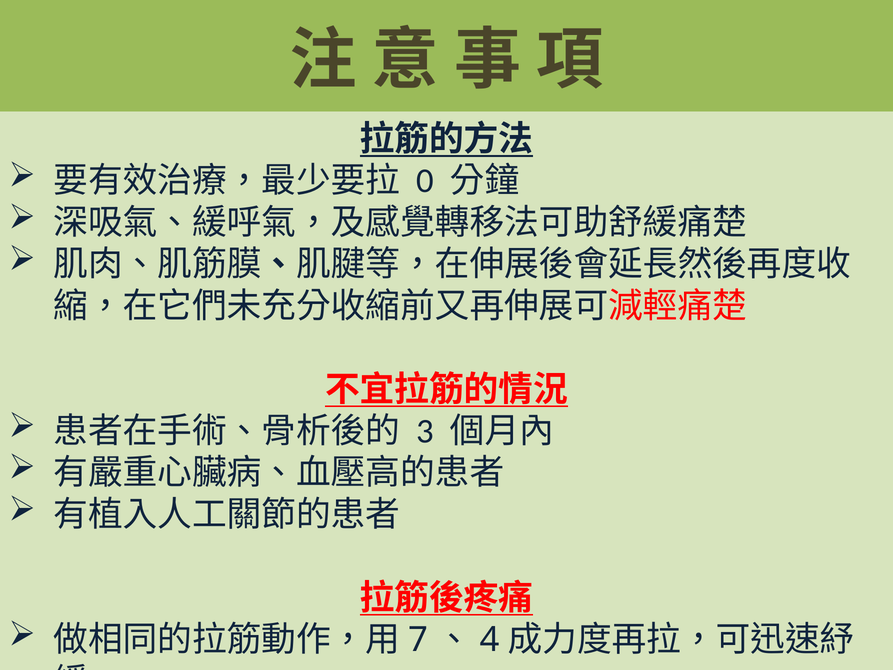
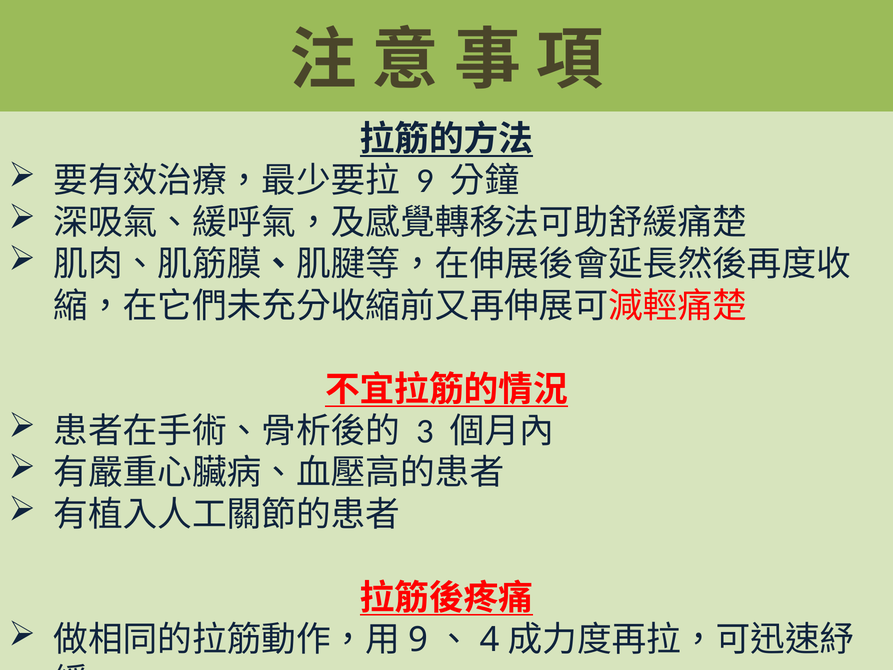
0 at (425, 181): 0 -> 9
7 at (418, 640): 7 -> 9
